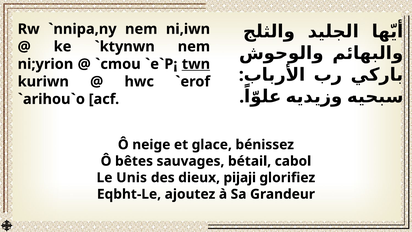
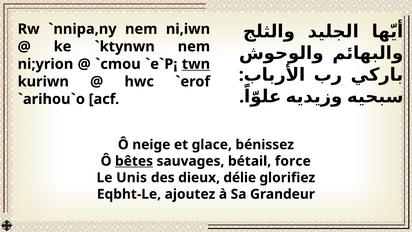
bêtes underline: none -> present
cabol: cabol -> force
pijaji: pijaji -> délie
